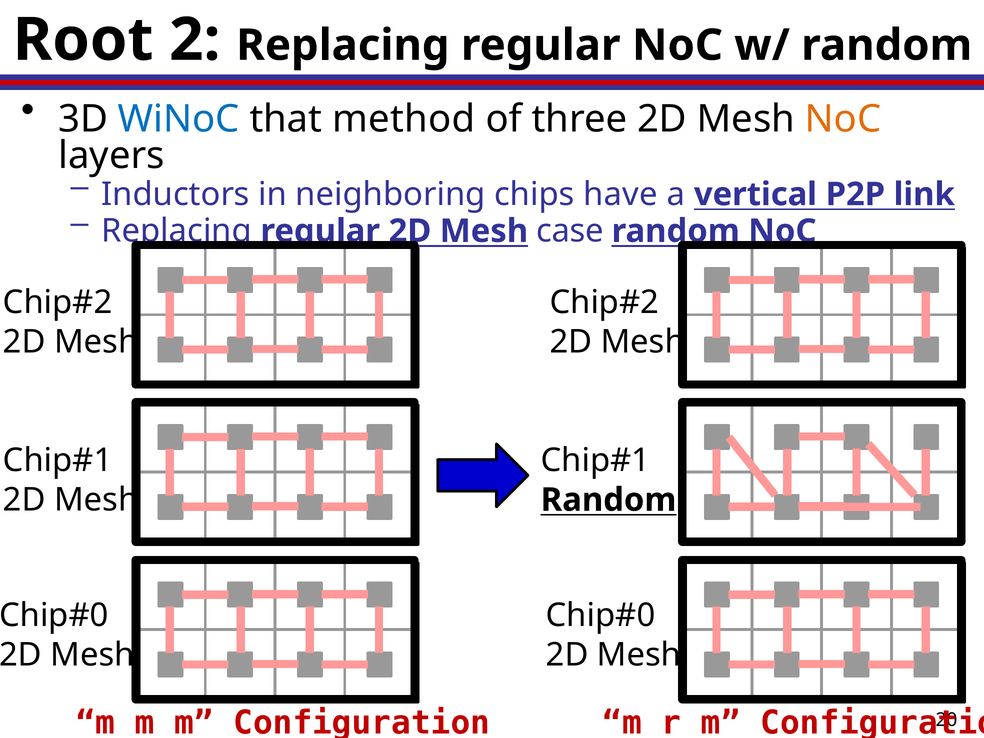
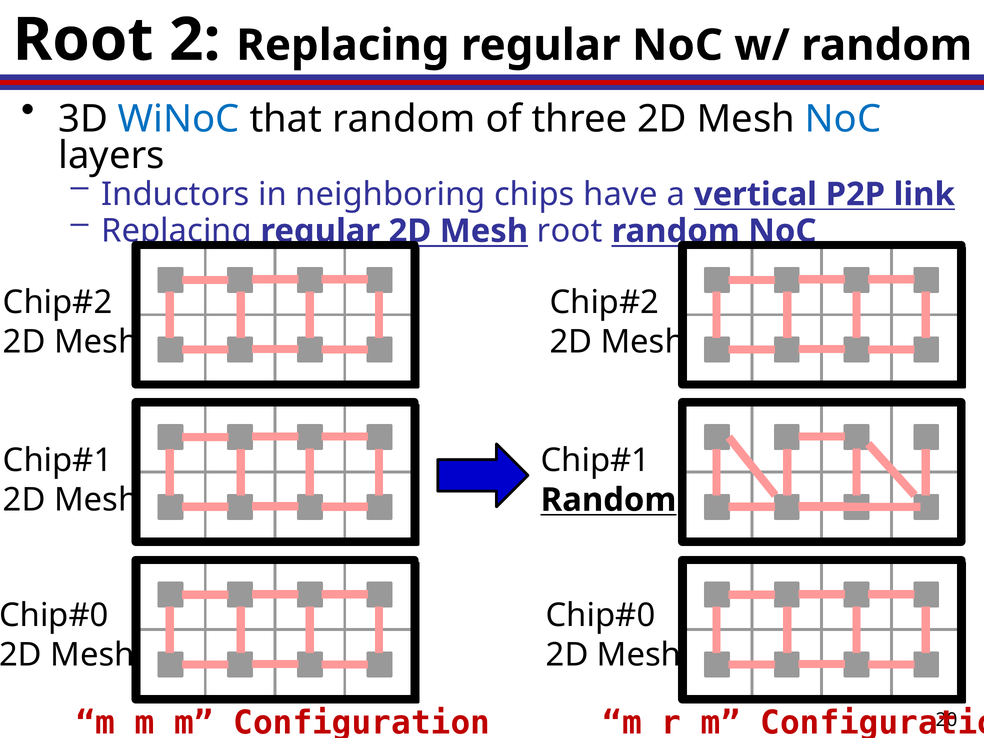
that method: method -> random
NoC at (843, 119) colour: orange -> blue
Mesh case: case -> root
